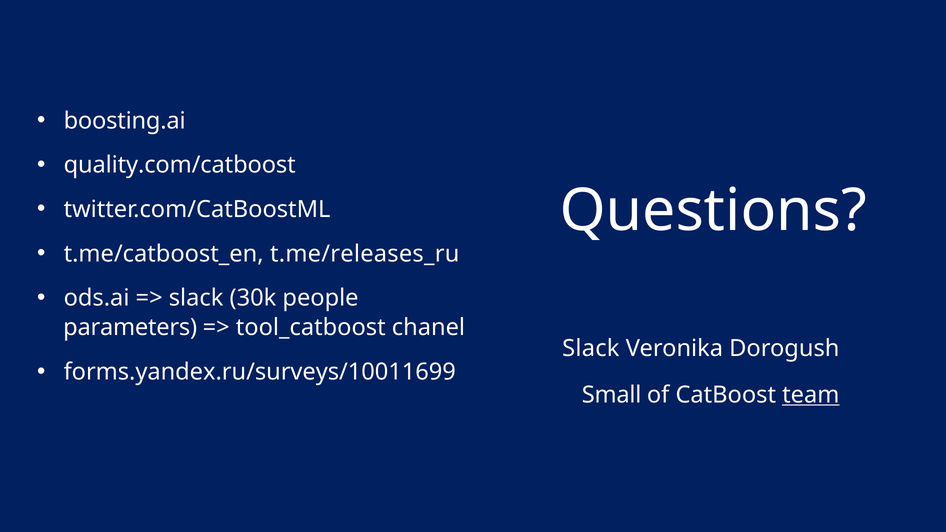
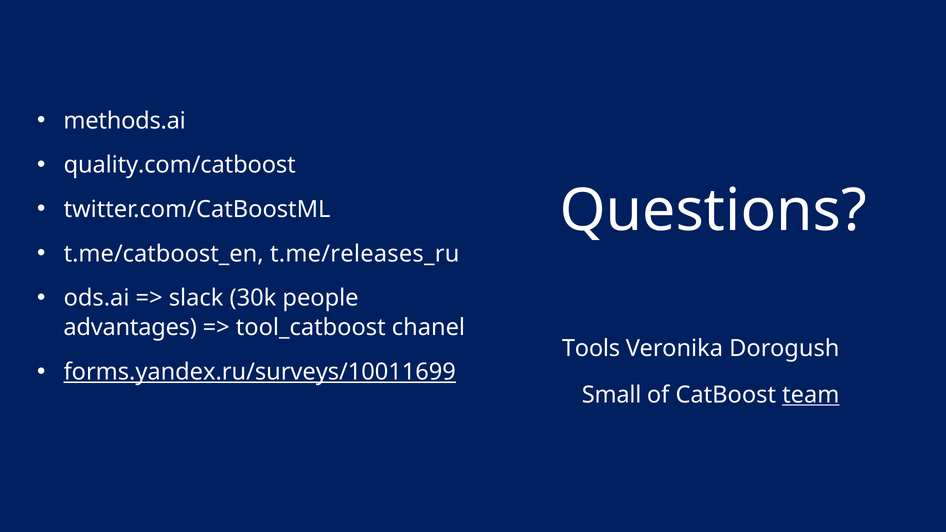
boosting.ai: boosting.ai -> methods.ai
parameters: parameters -> advantages
Slack at (591, 349): Slack -> Tools
forms.yandex.ru/surveys/10011699 underline: none -> present
